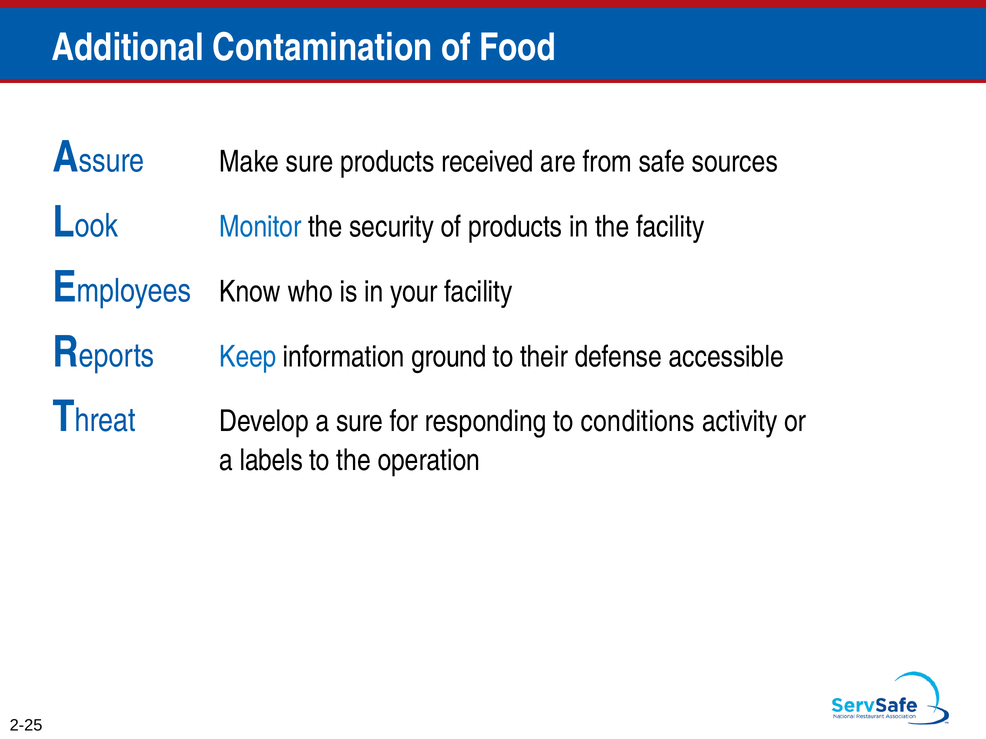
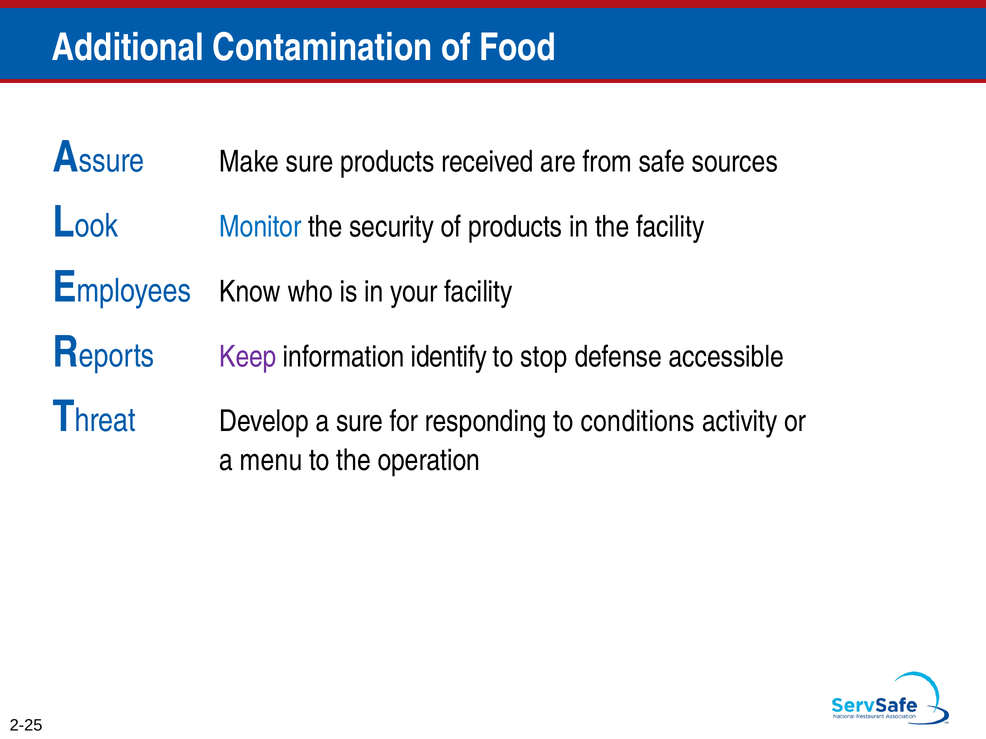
Keep colour: blue -> purple
ground: ground -> identify
their: their -> stop
labels: labels -> menu
